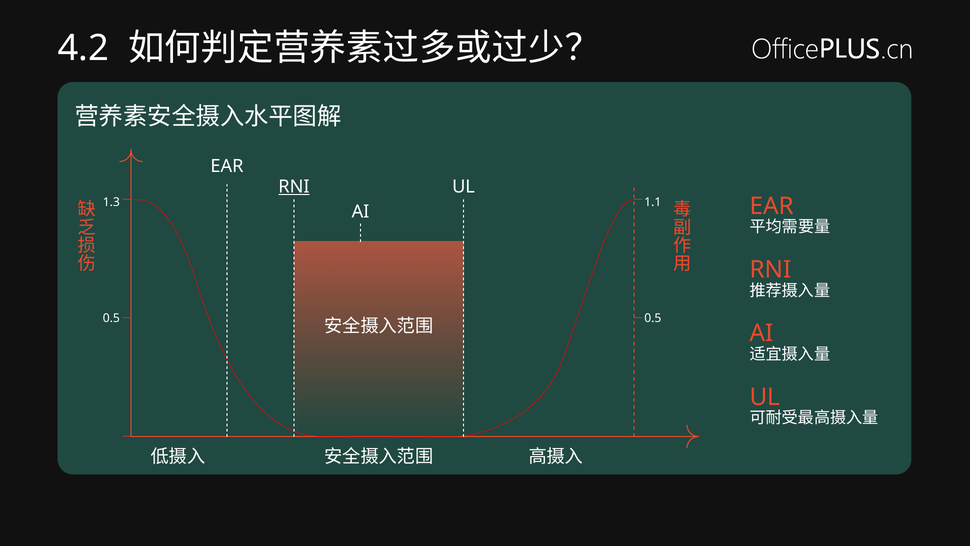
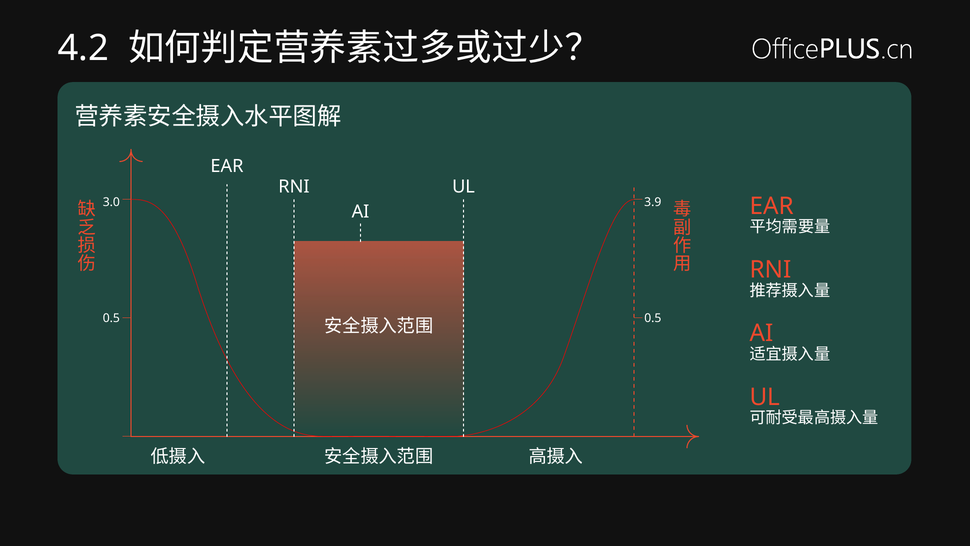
RNI at (294, 187) underline: present -> none
1.3: 1.3 -> 3.0
1.1: 1.1 -> 3.9
